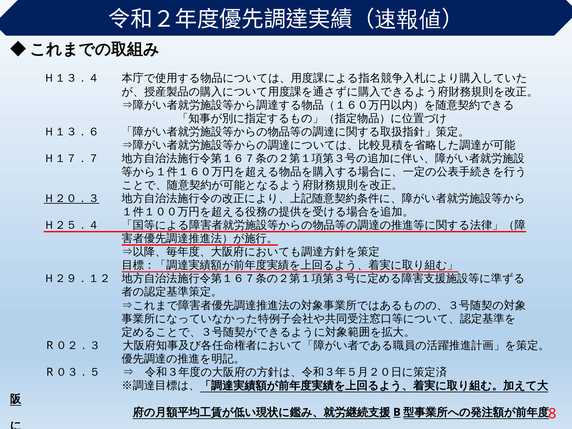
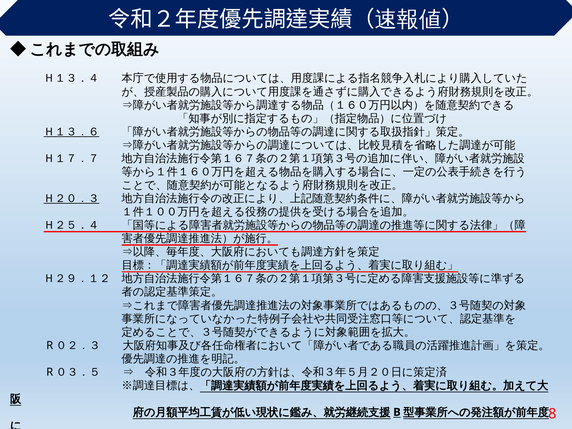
Ｈ１３．６ underline: none -> present
